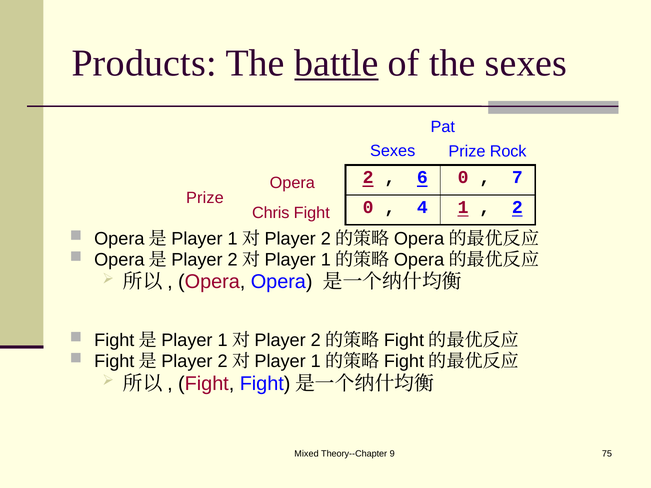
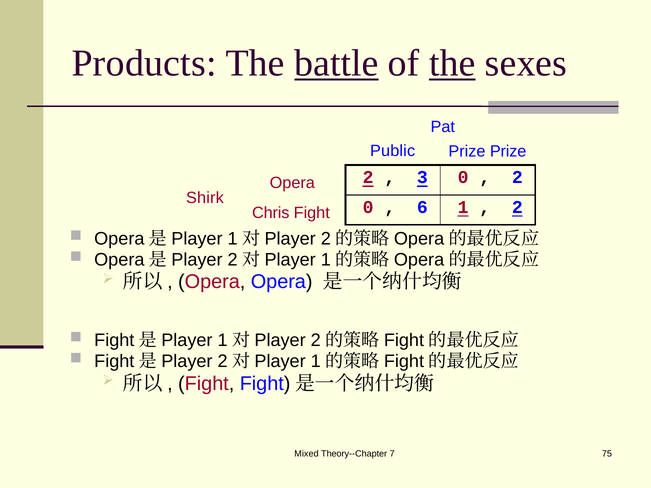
the at (452, 63) underline: none -> present
Sexes at (393, 151): Sexes -> Public
Prize Rock: Rock -> Prize
6: 6 -> 3
7 at (517, 177): 7 -> 2
Prize at (205, 198): Prize -> Shirk
4: 4 -> 6
9: 9 -> 7
